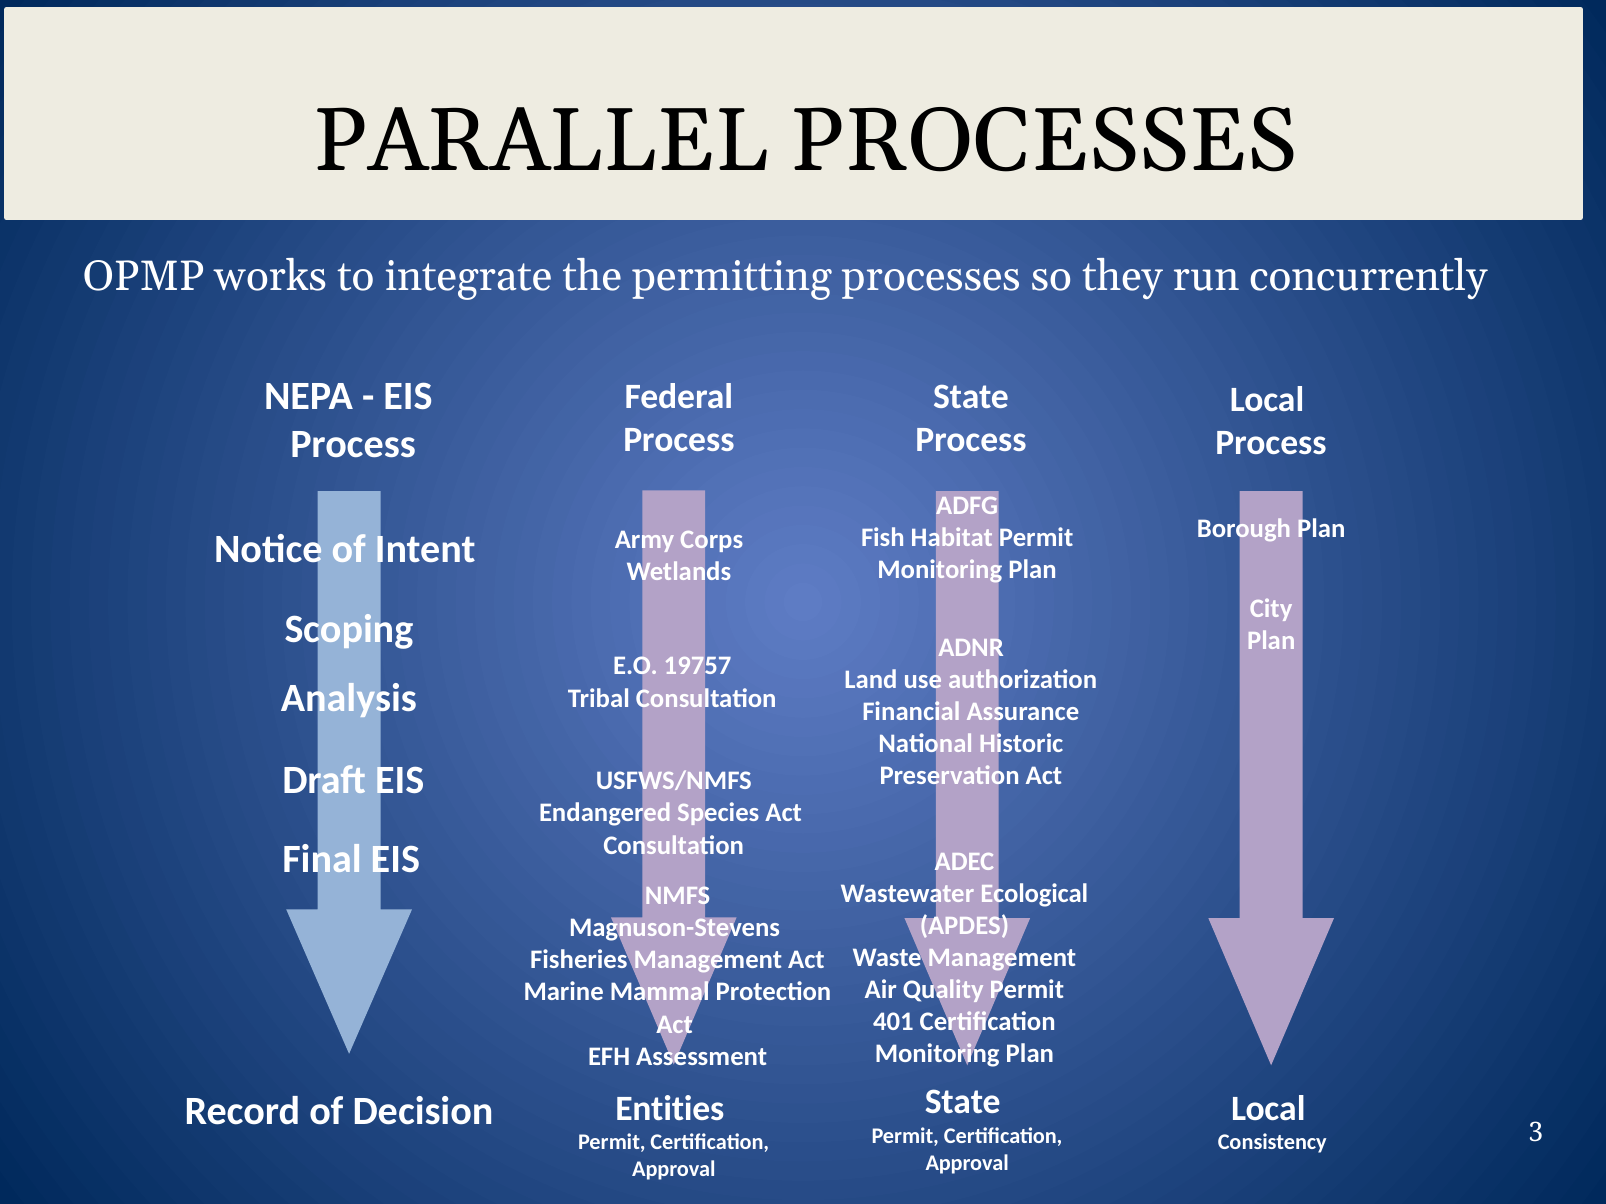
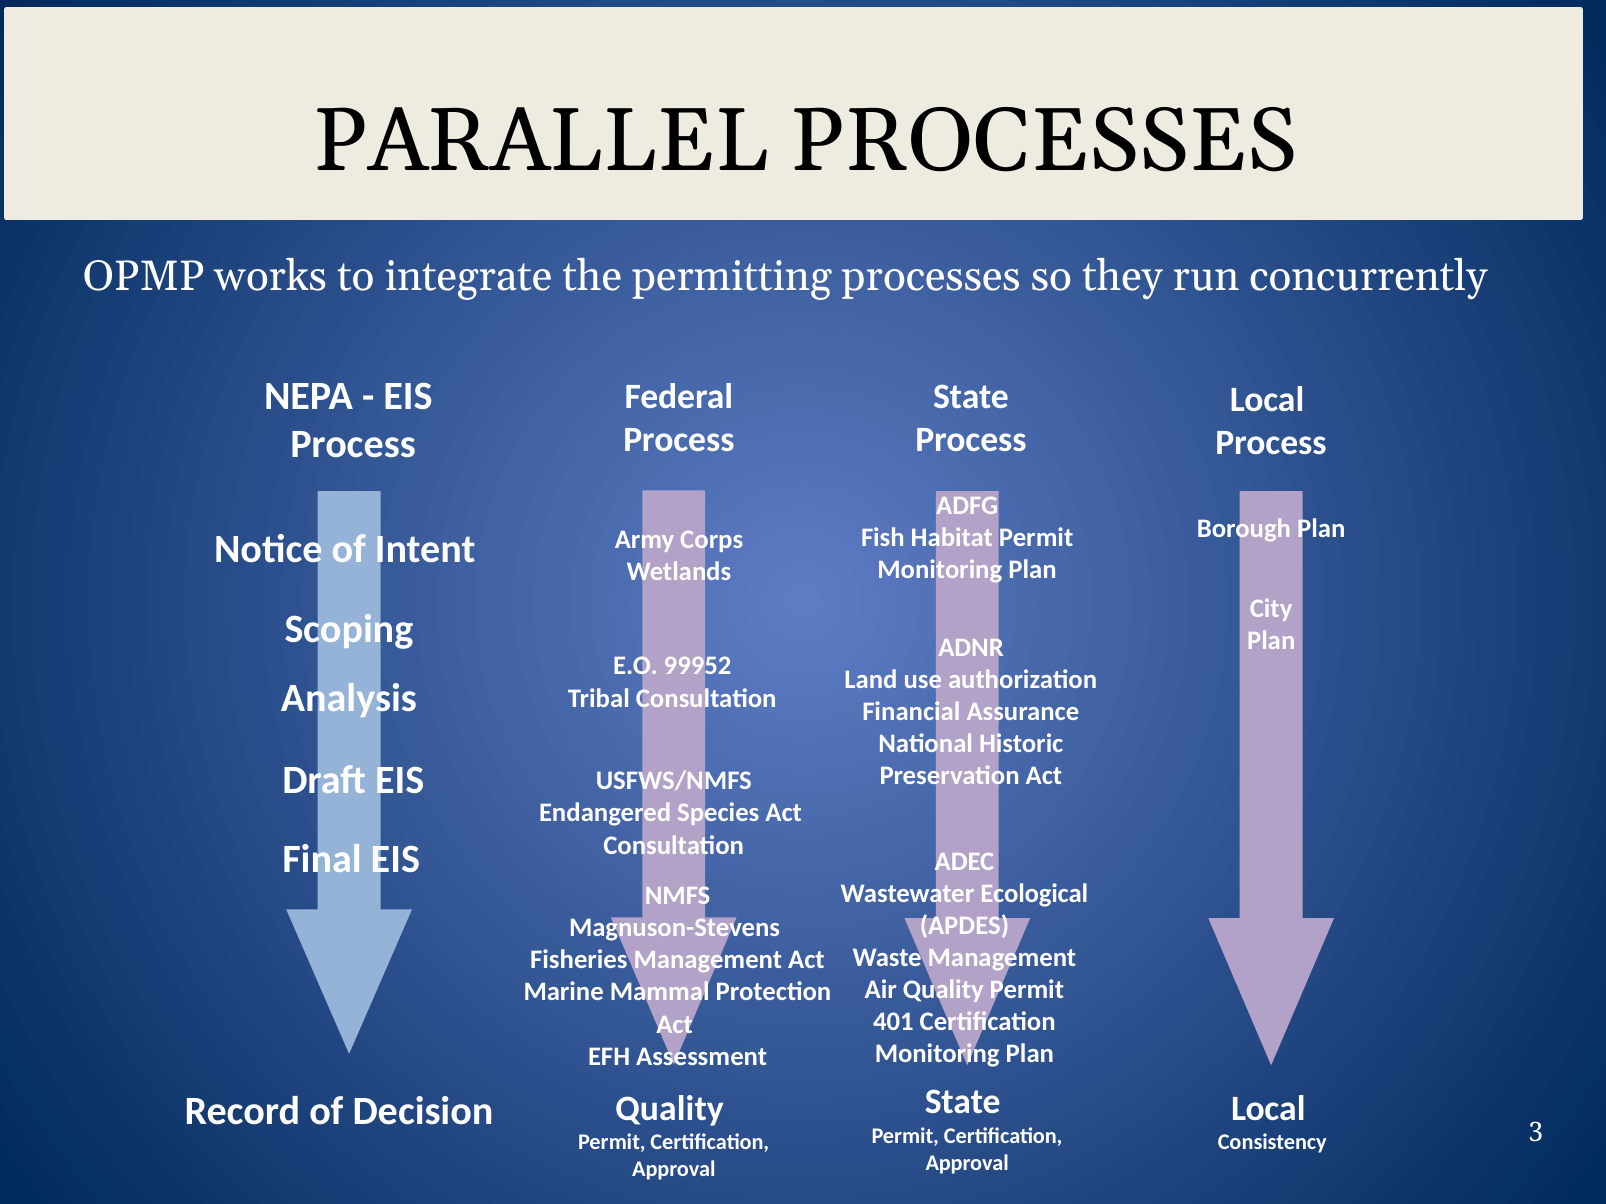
19757: 19757 -> 99952
Decision Entities: Entities -> Quality
